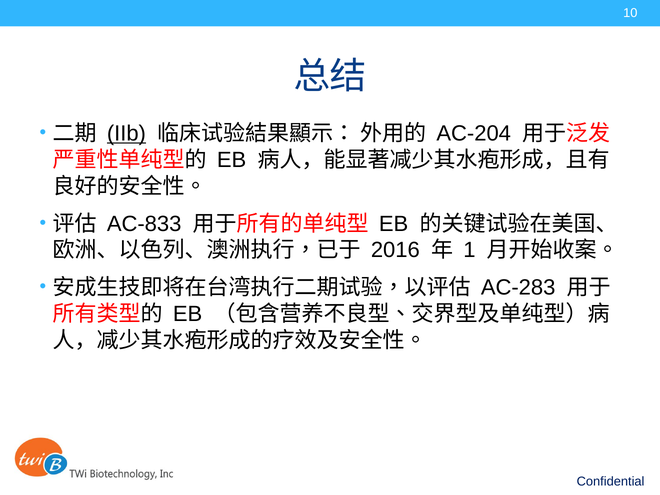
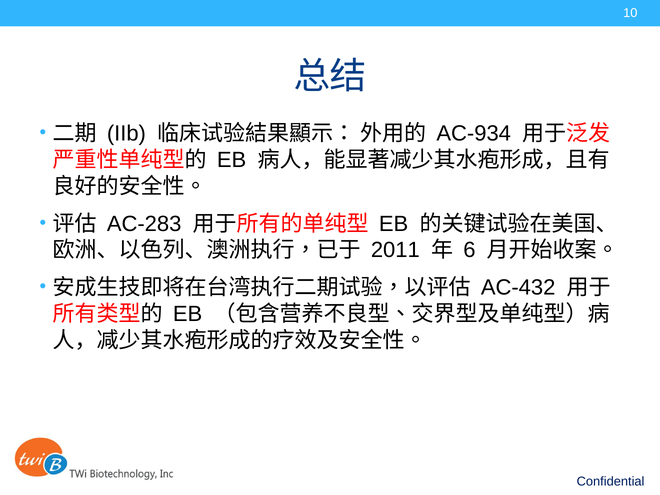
IIb underline: present -> none
AC-204: AC-204 -> AC-934
AC-833: AC-833 -> AC-283
2016: 2016 -> 2011
1: 1 -> 6
AC-283: AC-283 -> AC-432
